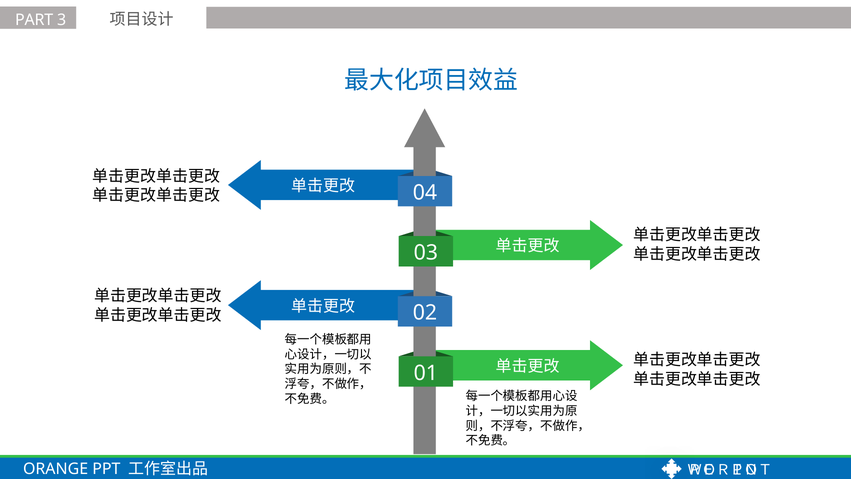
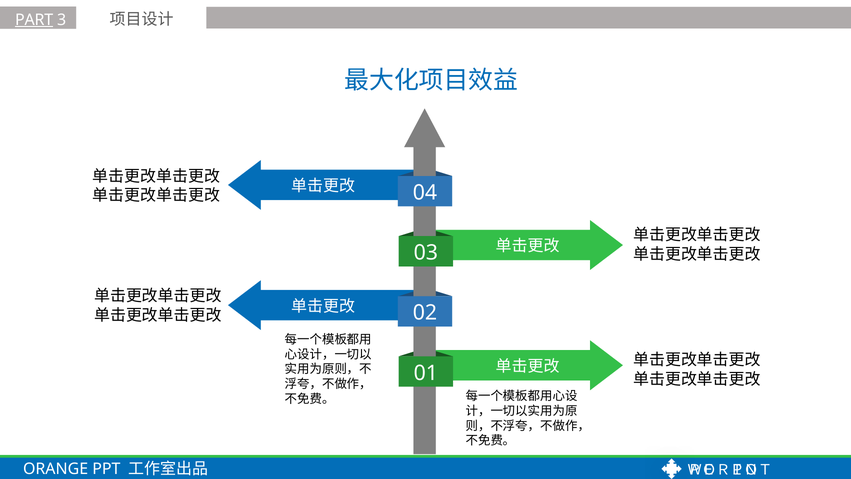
PART underline: none -> present
